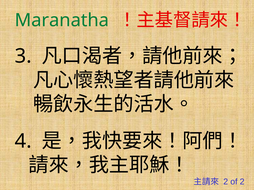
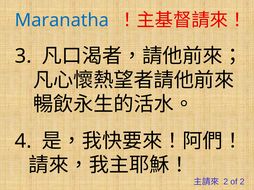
Maranatha colour: green -> blue
